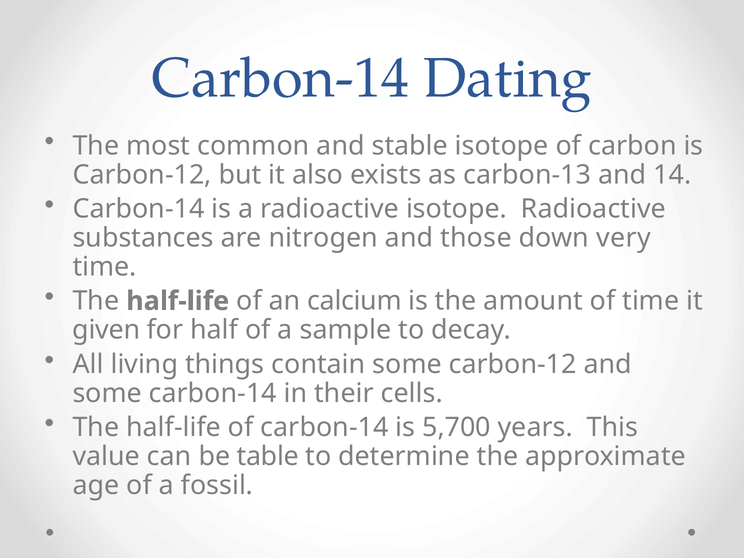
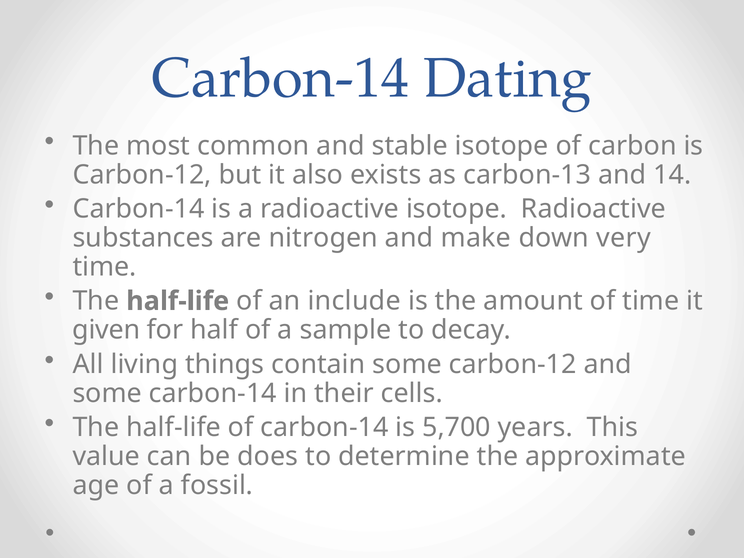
those: those -> make
calcium: calcium -> include
table: table -> does
